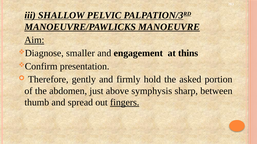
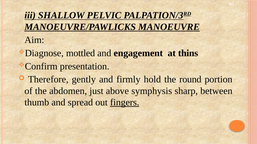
Aim underline: present -> none
smaller: smaller -> mottled
asked: asked -> round
